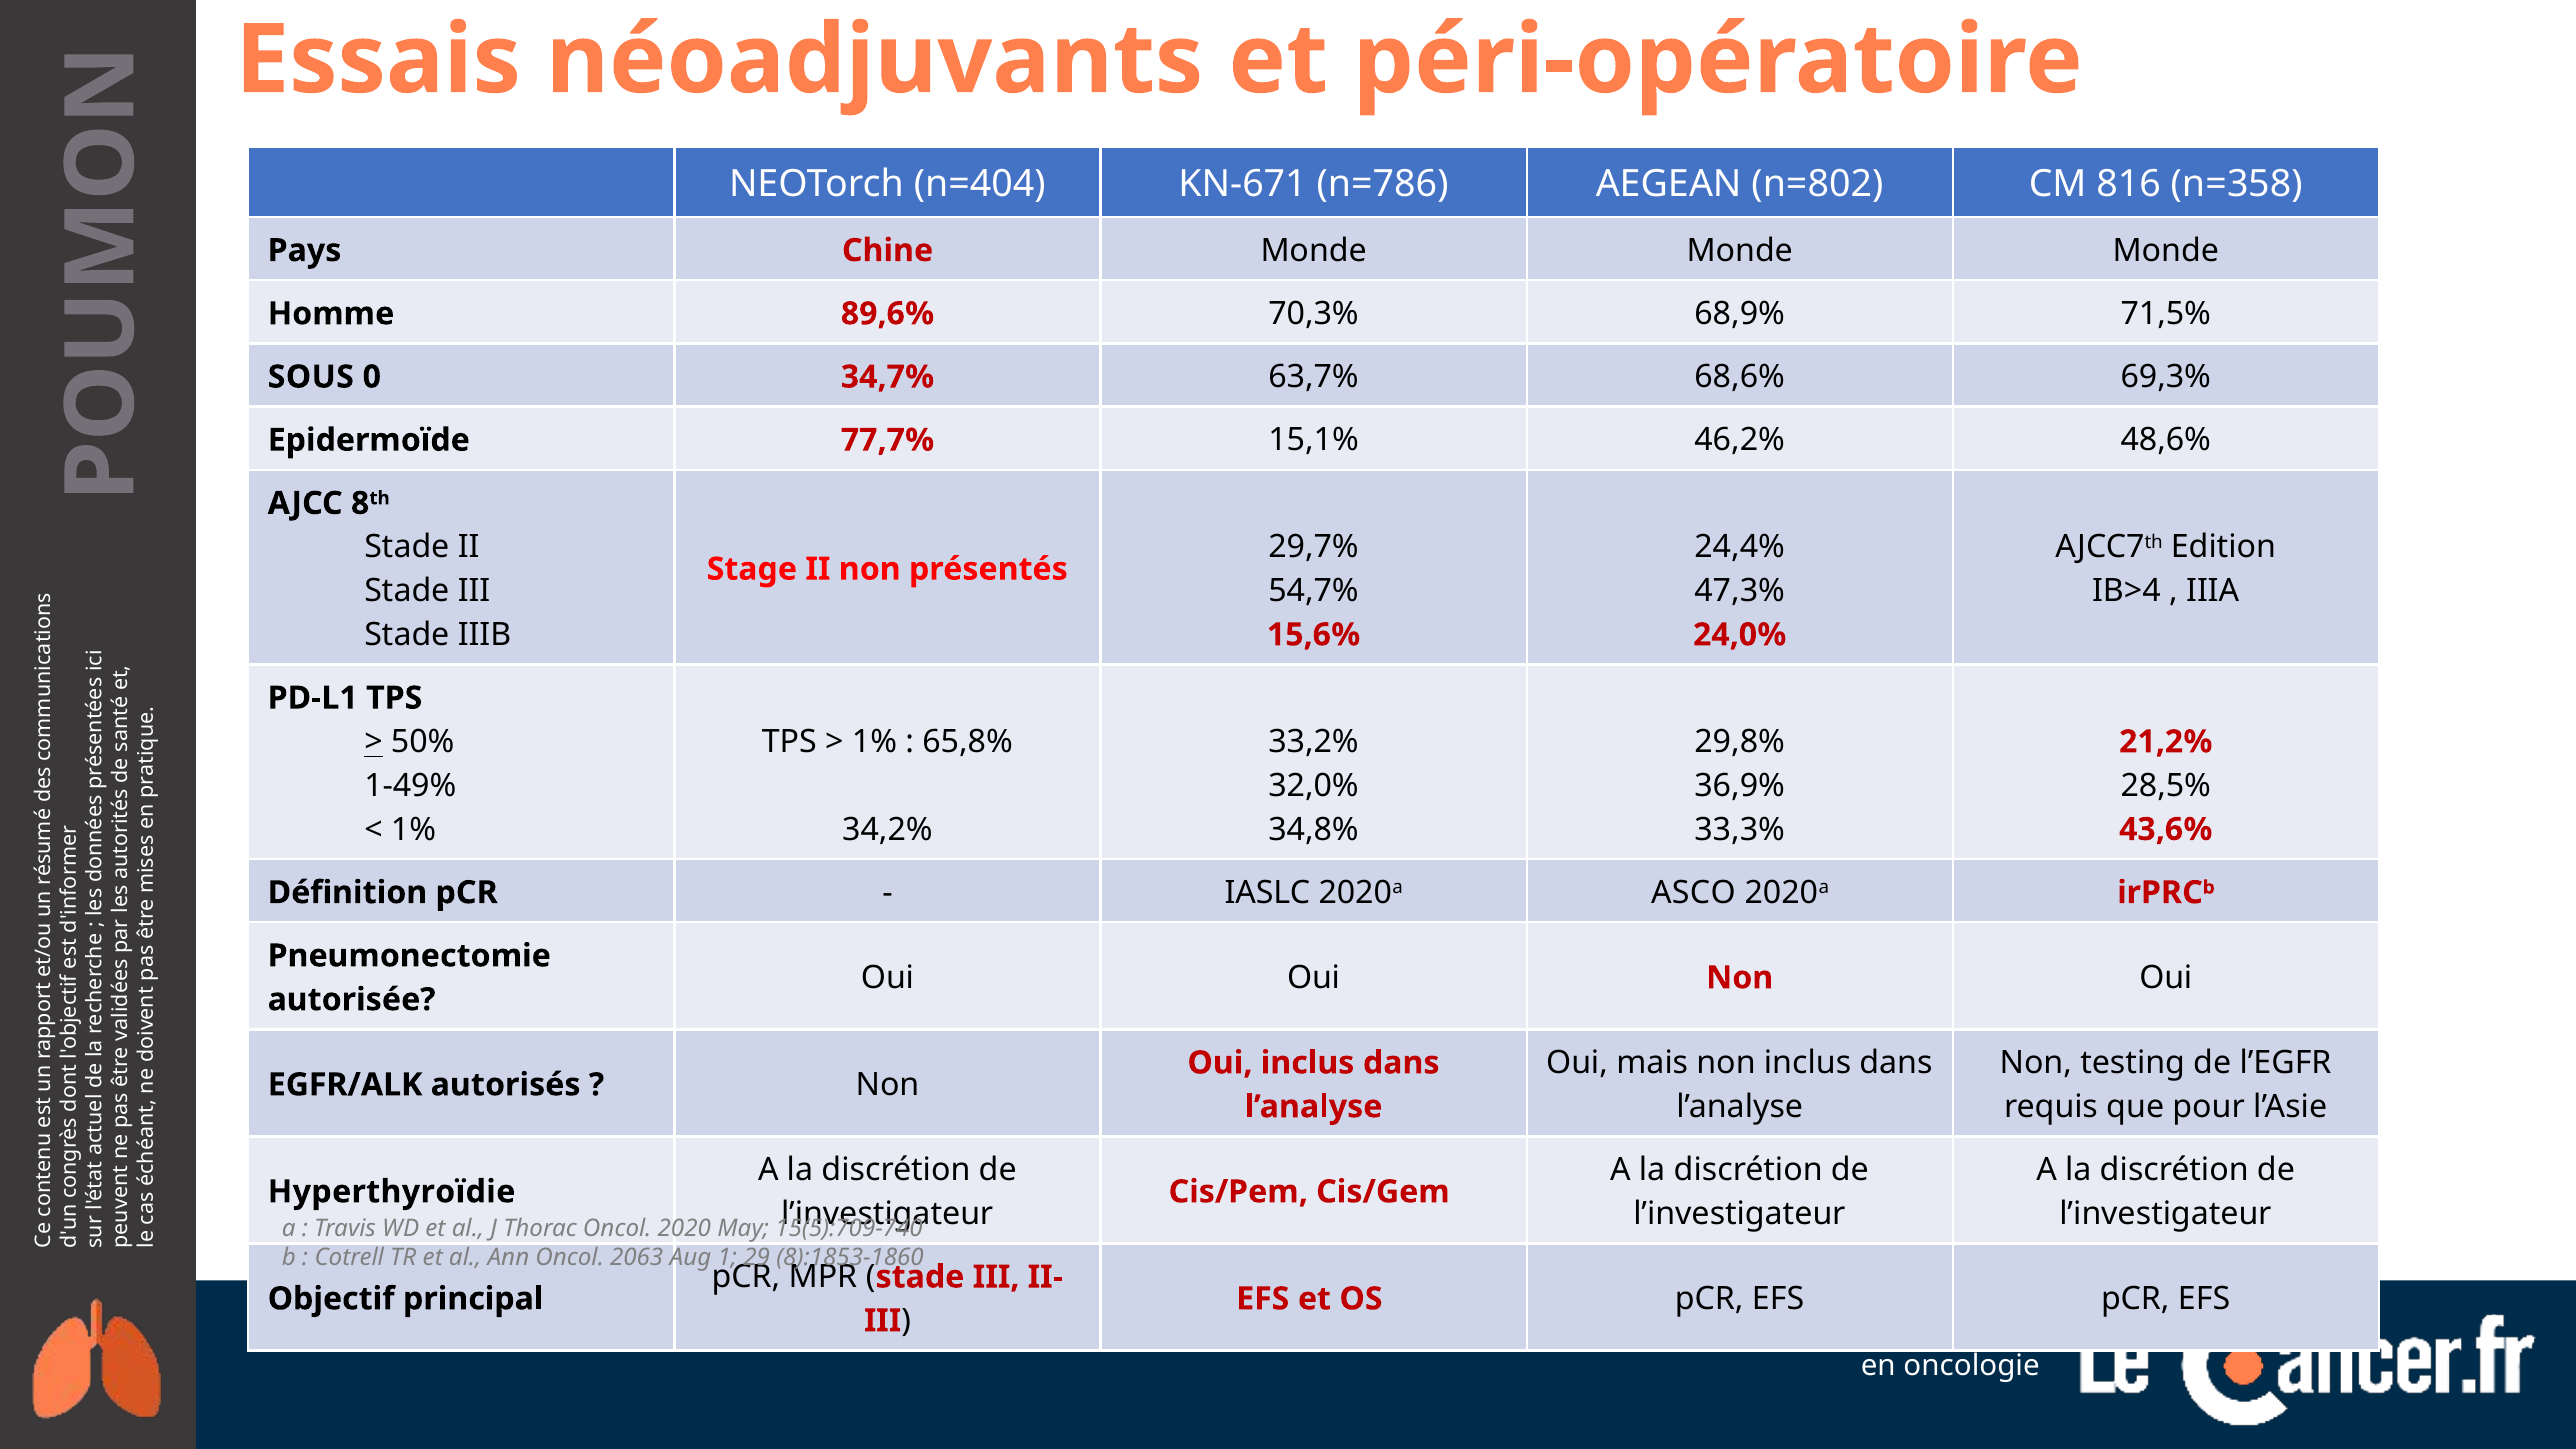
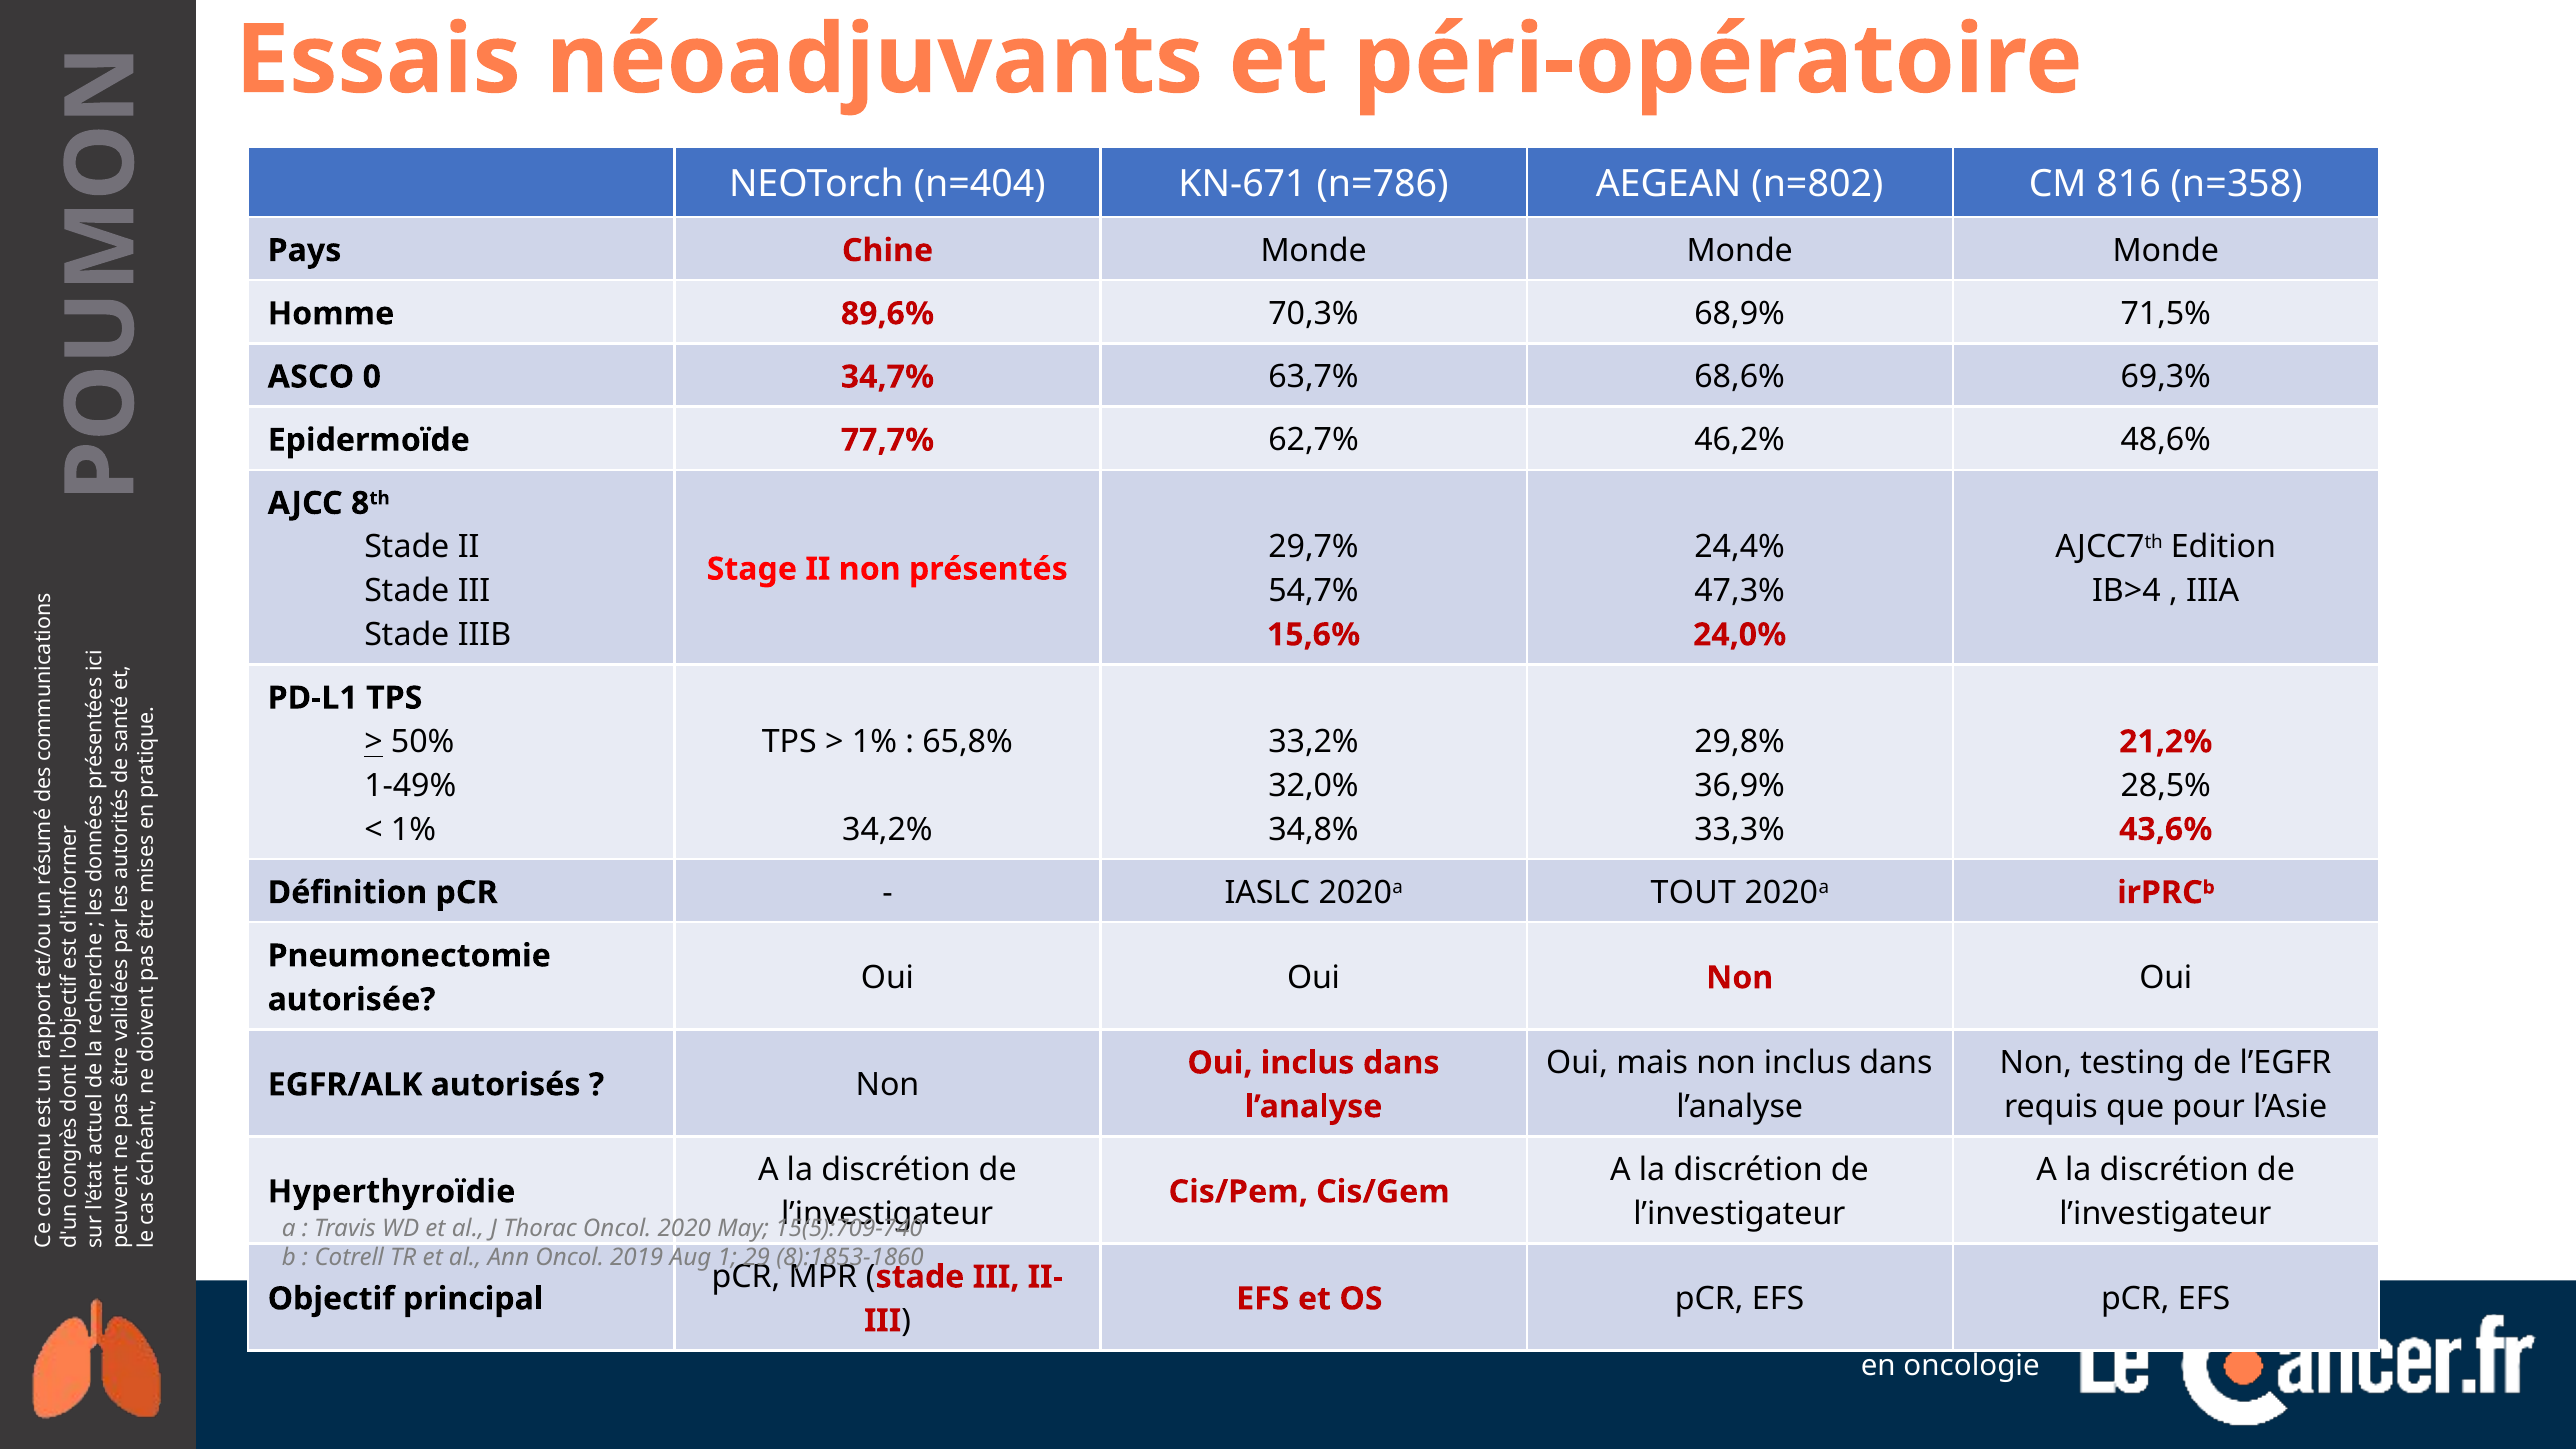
SOUS: SOUS -> ASCO
15,1%: 15,1% -> 62,7%
ASCO: ASCO -> TOUT
2063: 2063 -> 2019
